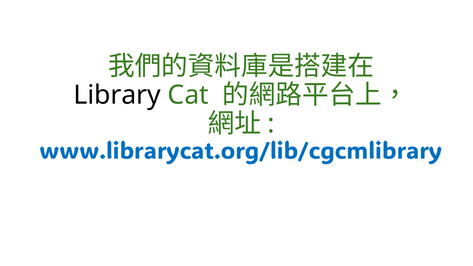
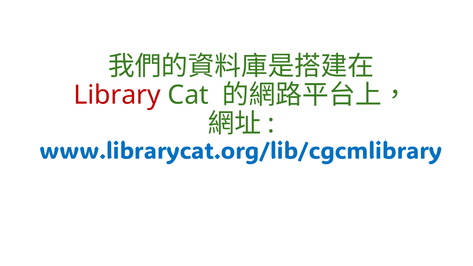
Library colour: black -> red
